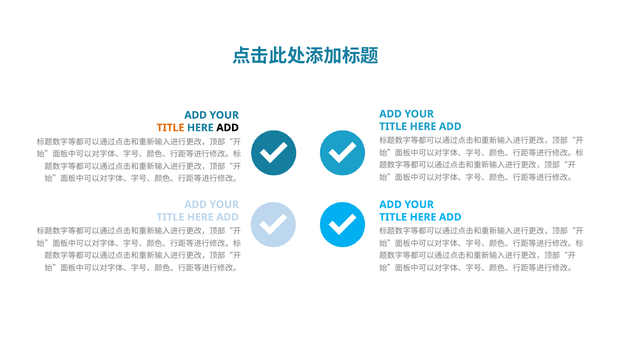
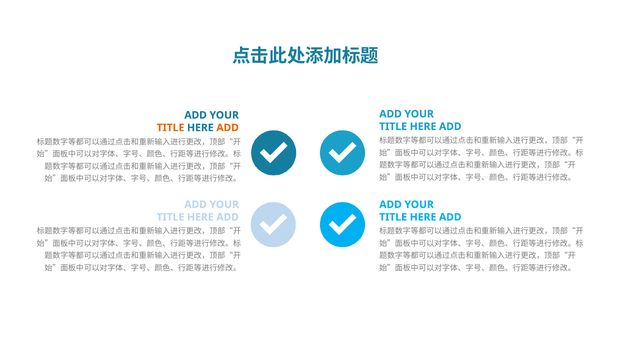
ADD at (228, 128) colour: black -> orange
